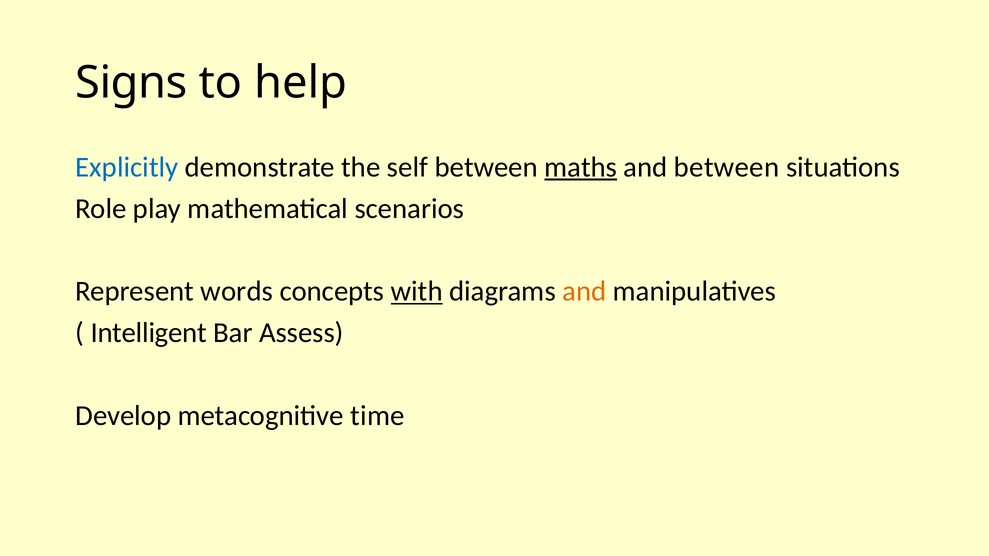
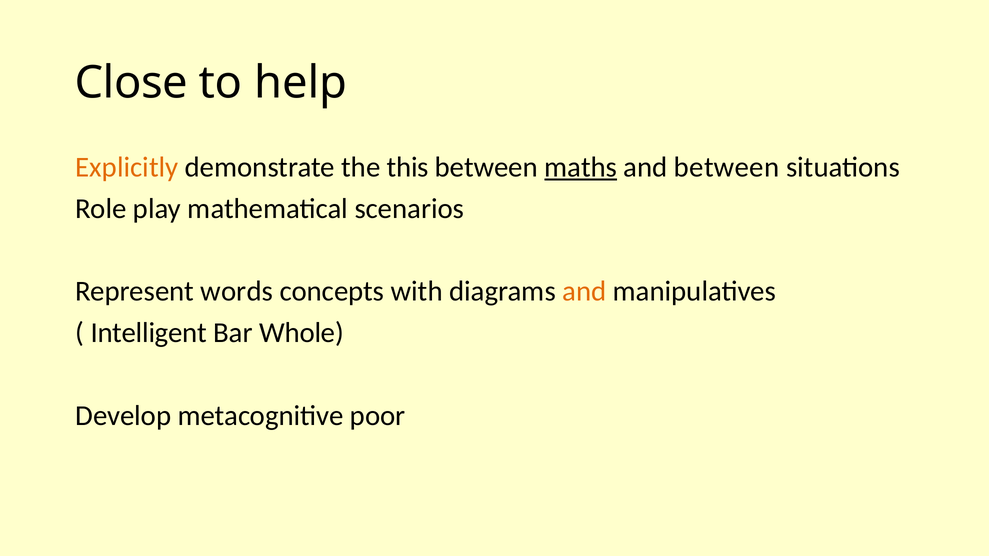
Signs: Signs -> Close
Explicitly colour: blue -> orange
self: self -> this
with underline: present -> none
Assess: Assess -> Whole
time: time -> poor
